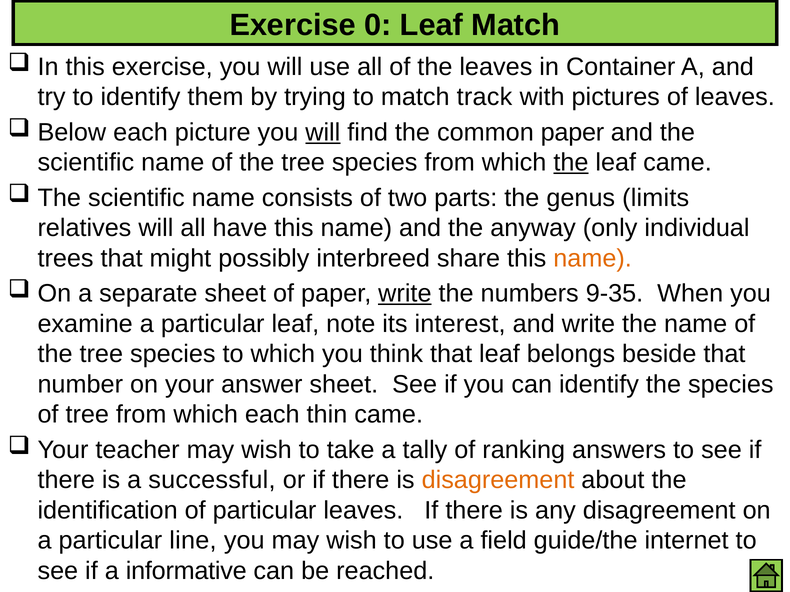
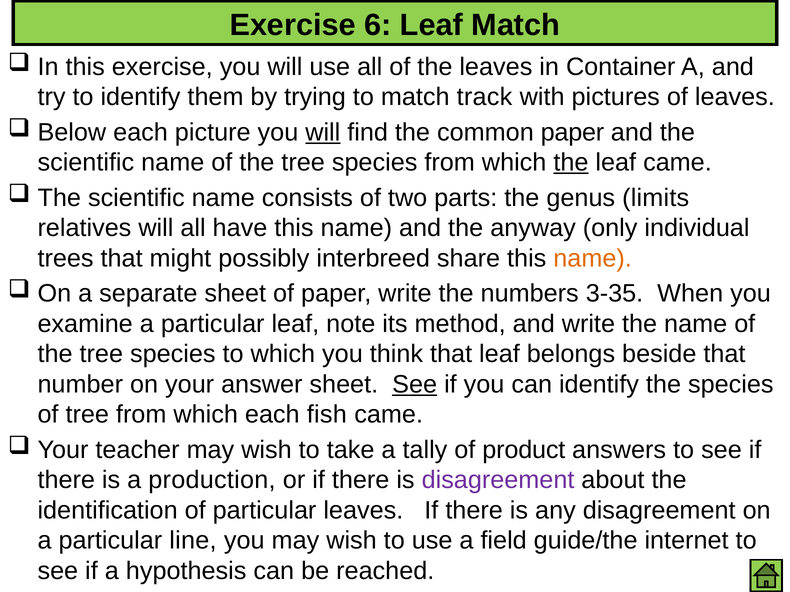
0: 0 -> 6
write at (405, 294) underline: present -> none
9-35: 9-35 -> 3-35
interest: interest -> method
See at (415, 385) underline: none -> present
thin: thin -> fish
ranking: ranking -> product
successful: successful -> production
disagreement at (498, 481) colour: orange -> purple
informative: informative -> hypothesis
